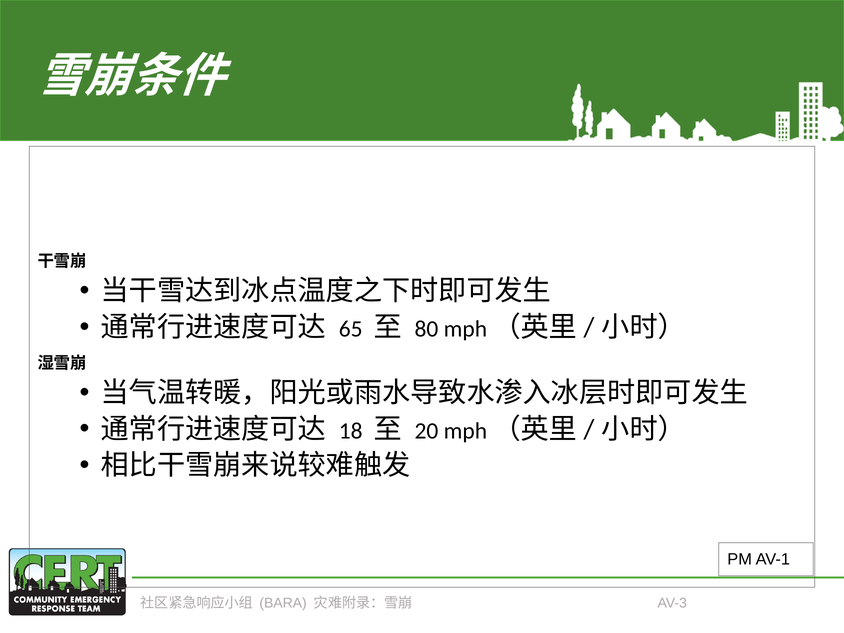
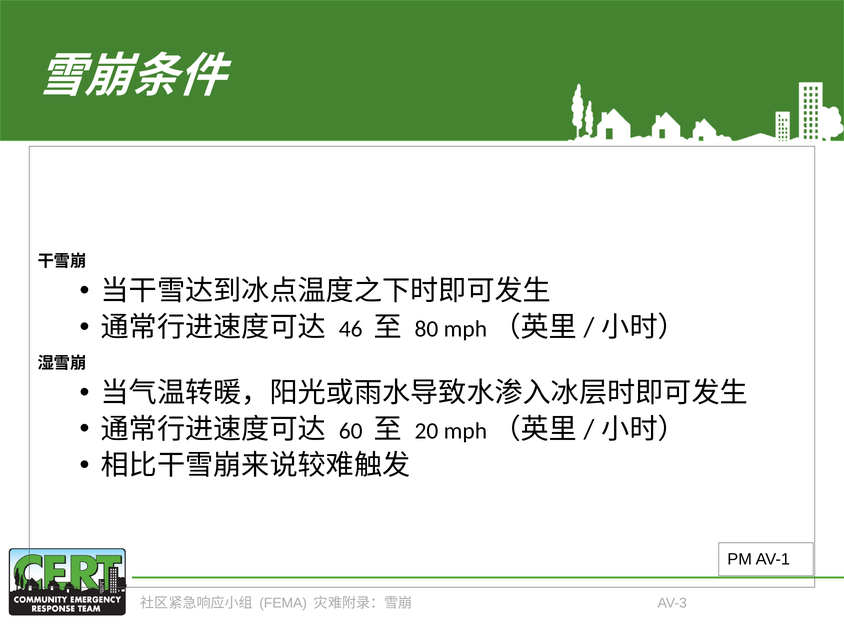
65: 65 -> 46
18: 18 -> 60
BARA: BARA -> FEMA
